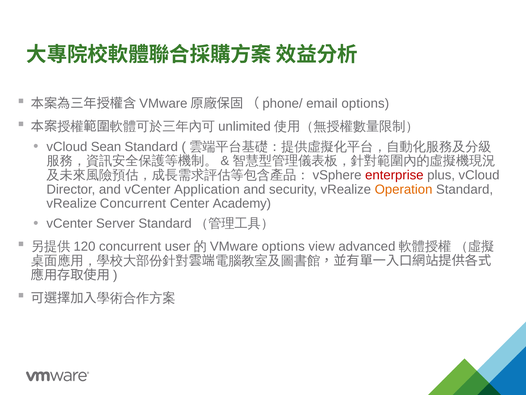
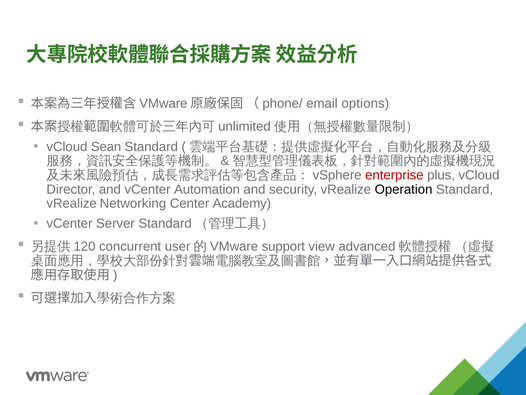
Application: Application -> Automation
Operation colour: orange -> black
vRealize Concurrent: Concurrent -> Networking
options at (283, 246): options -> support
